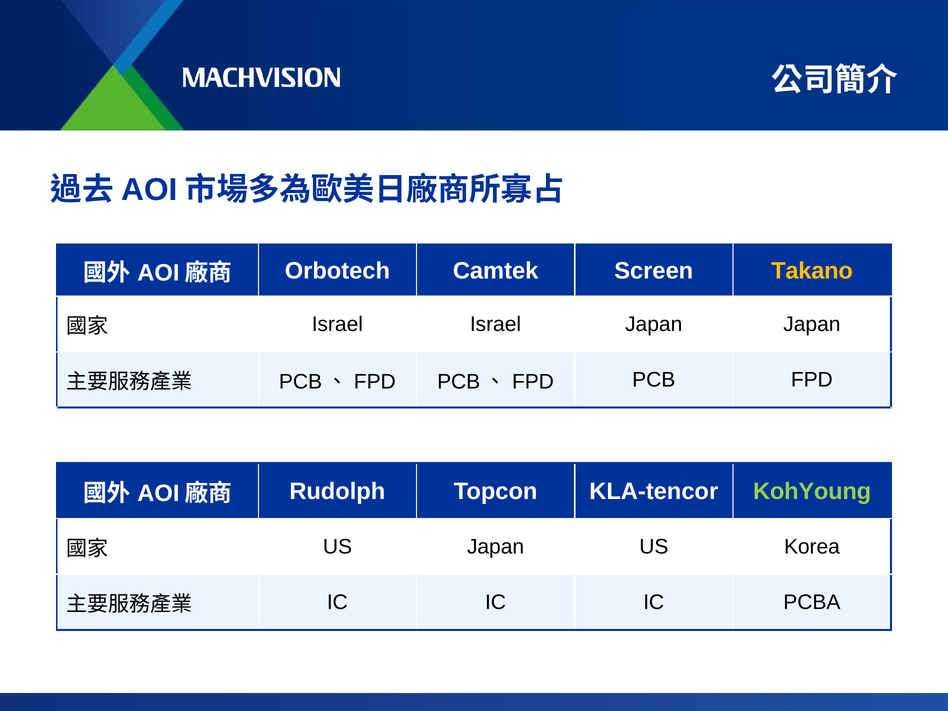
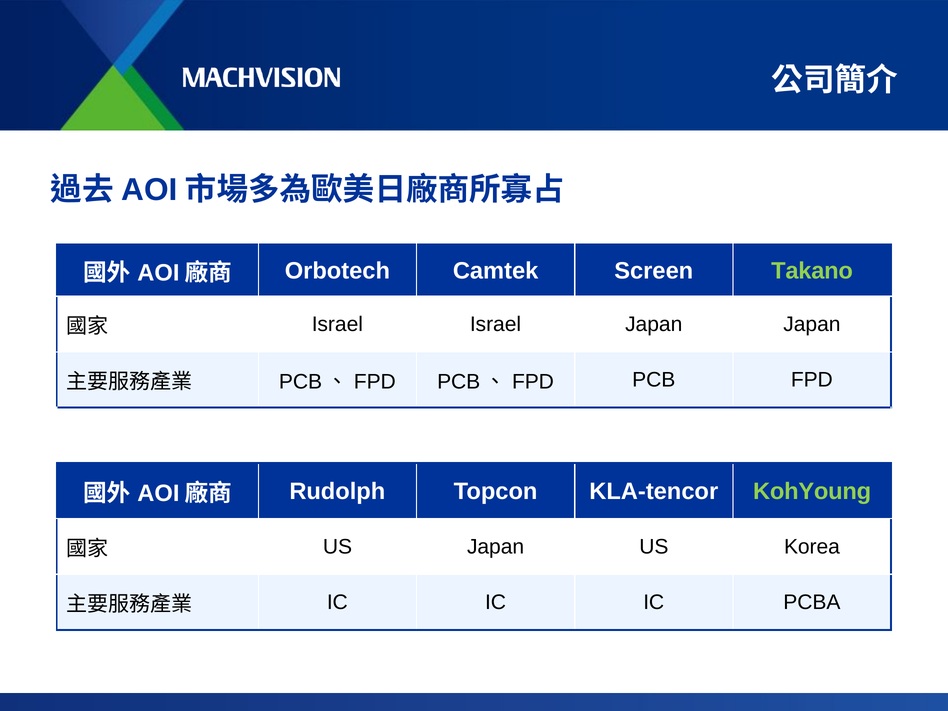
Takano colour: yellow -> light green
